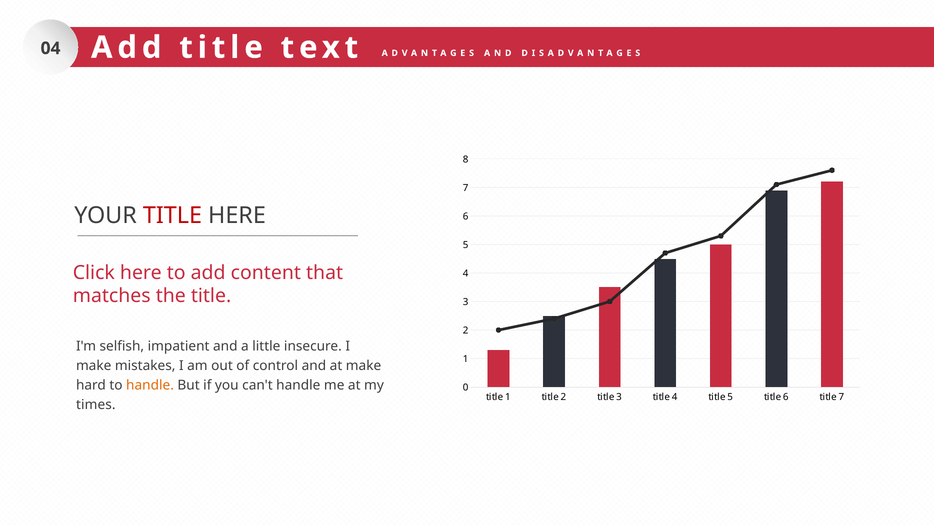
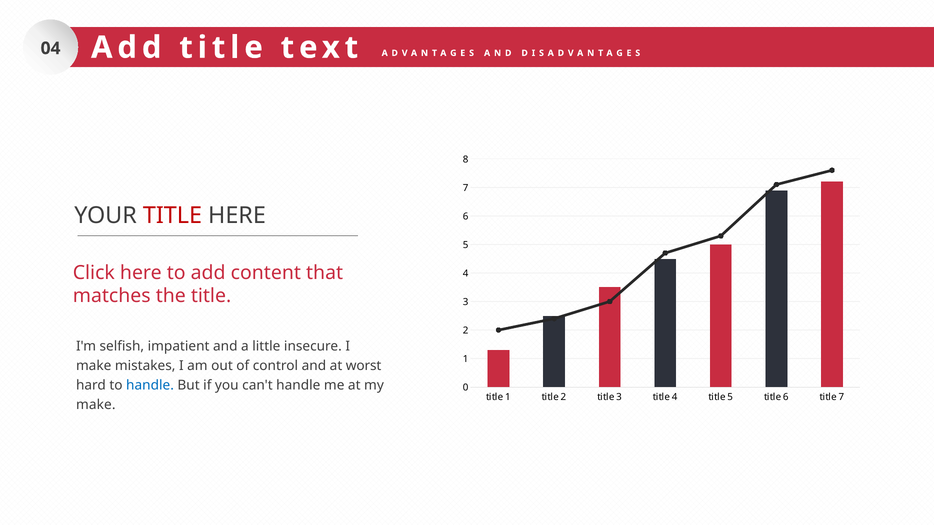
at make: make -> worst
handle at (150, 385) colour: orange -> blue
times at (96, 405): times -> make
